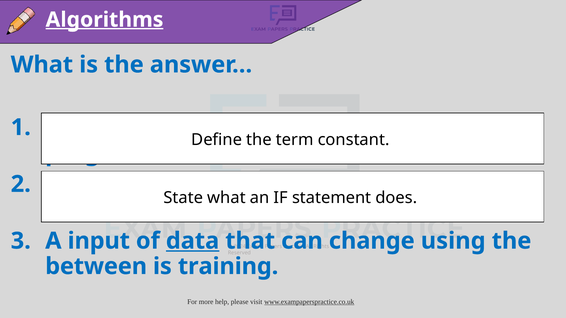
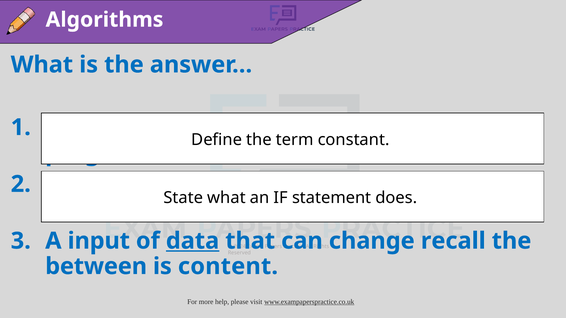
Algorithms underline: present -> none
using: using -> recall
training: training -> content
